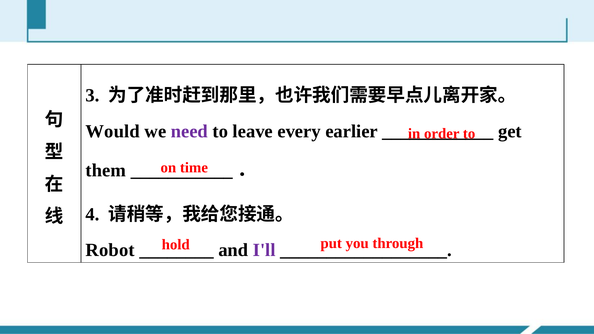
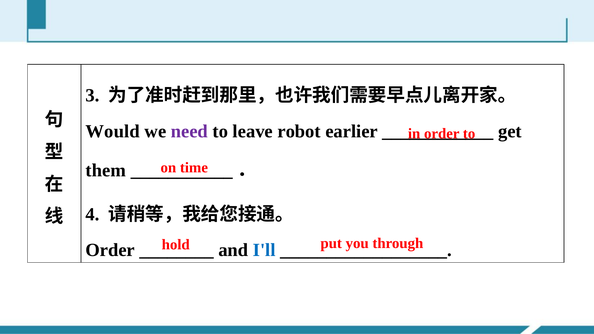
every: every -> robot
Robot at (110, 250): Robot -> Order
I'll colour: purple -> blue
